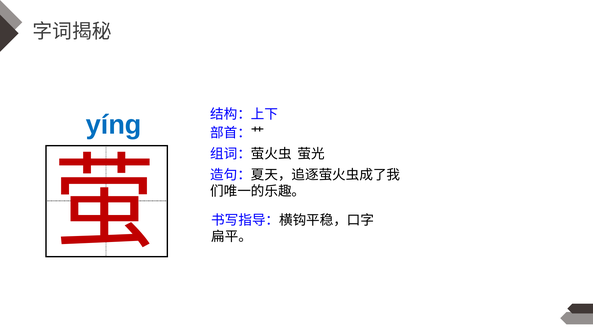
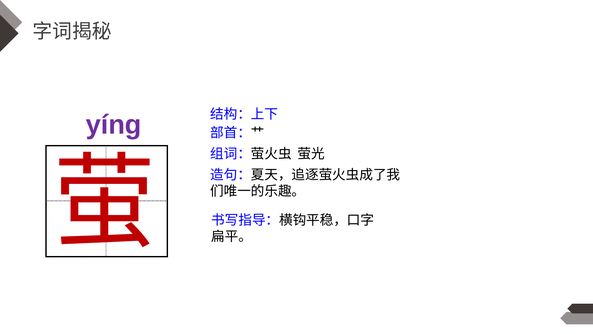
yíng colour: blue -> purple
